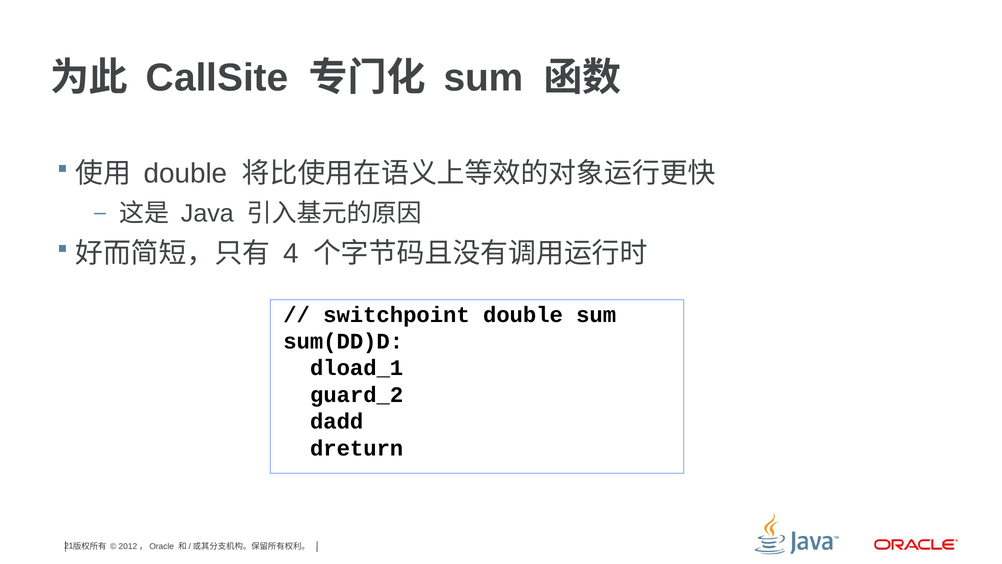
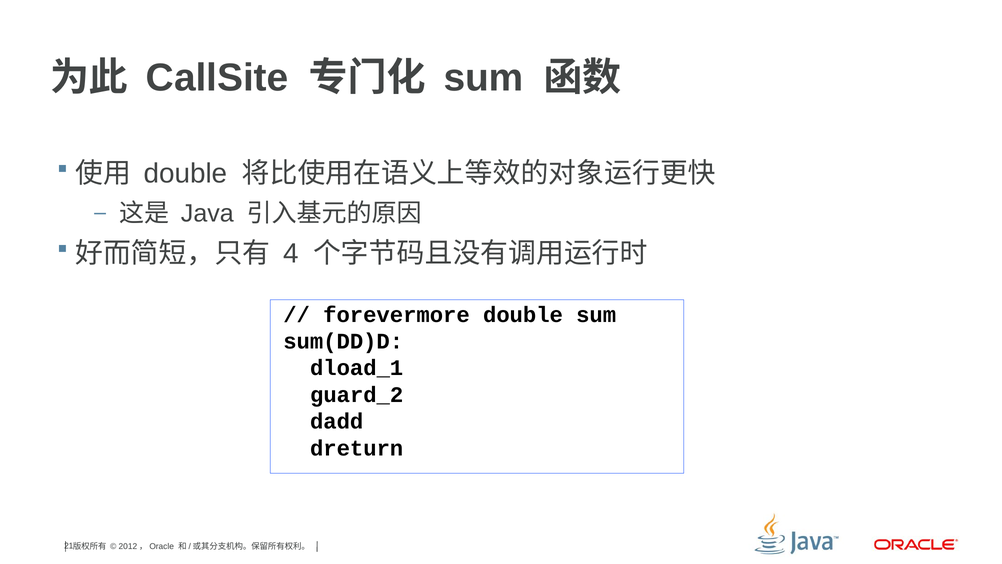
switchpoint: switchpoint -> forevermore
